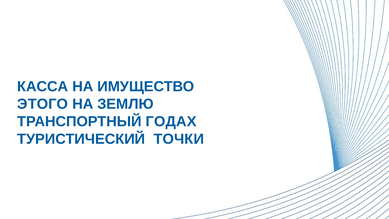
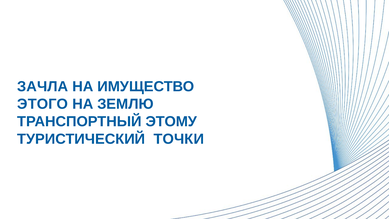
КАССА: КАССА -> ЗАЧЛА
ГОДАХ: ГОДАХ -> ЭТОМУ
